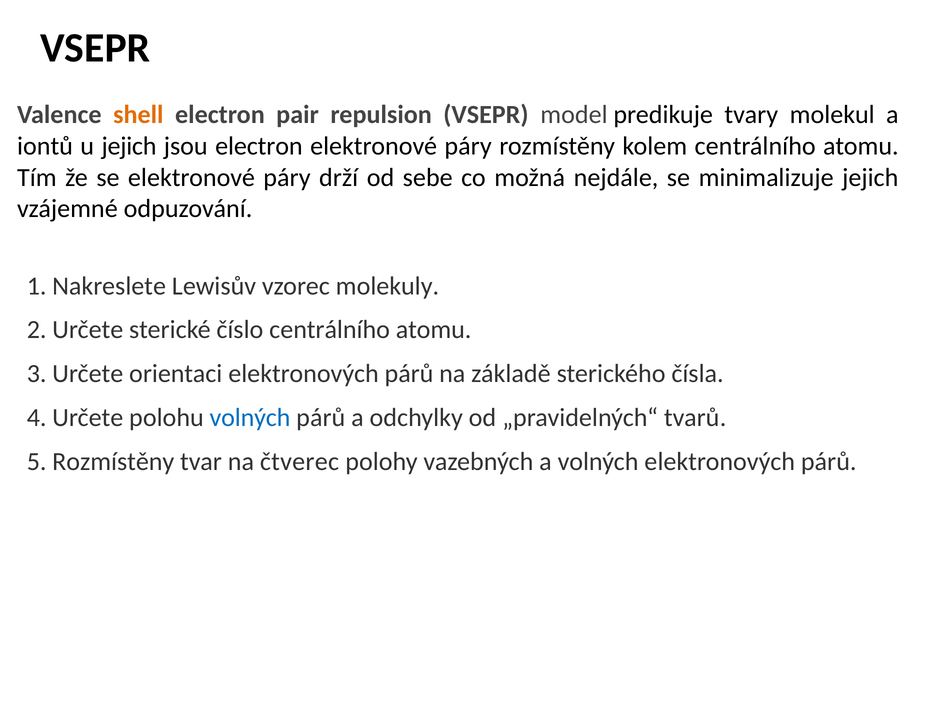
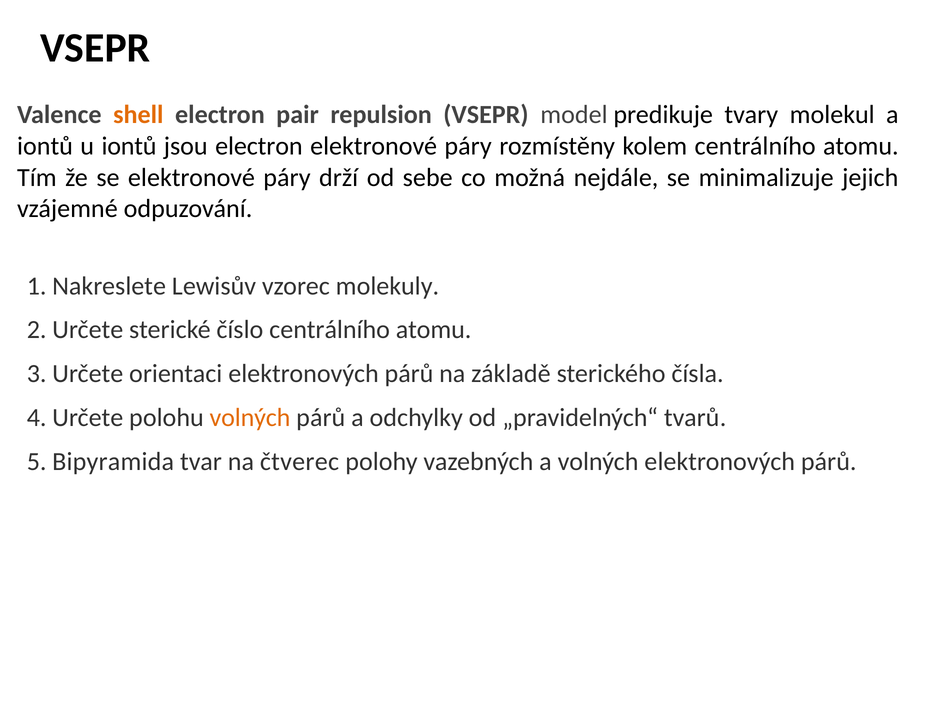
u jejich: jejich -> iontů
volných at (250, 417) colour: blue -> orange
Rozmístěny at (113, 461): Rozmístěny -> Bipyramida
